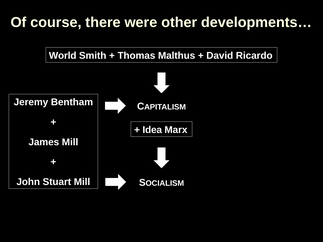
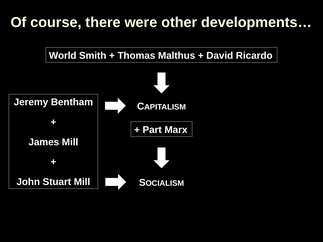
Idea: Idea -> Part
